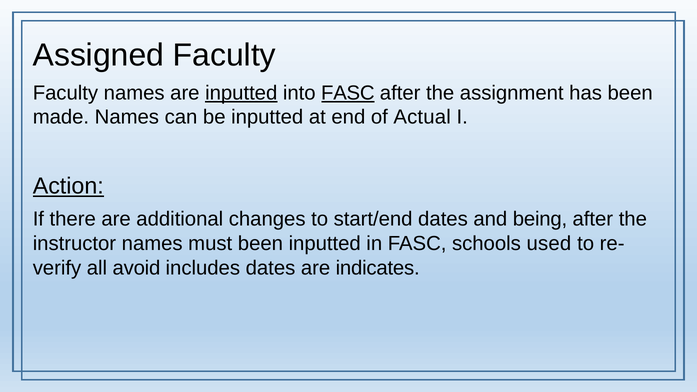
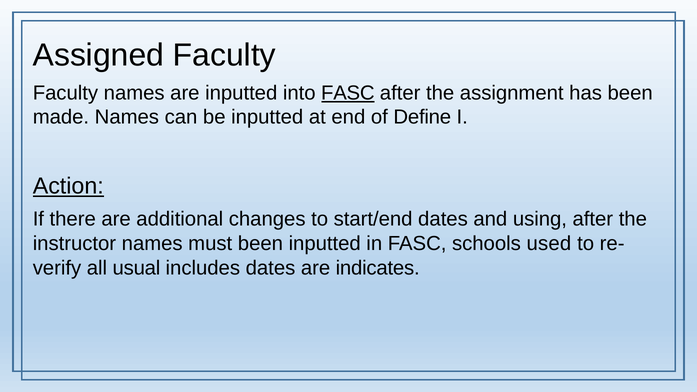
inputted at (241, 93) underline: present -> none
Actual: Actual -> Define
being: being -> using
avoid: avoid -> usual
